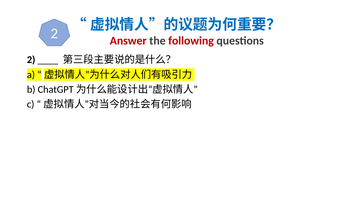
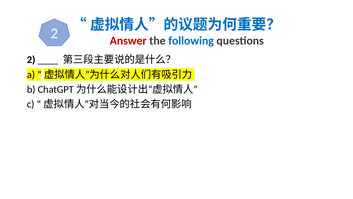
following colour: red -> blue
